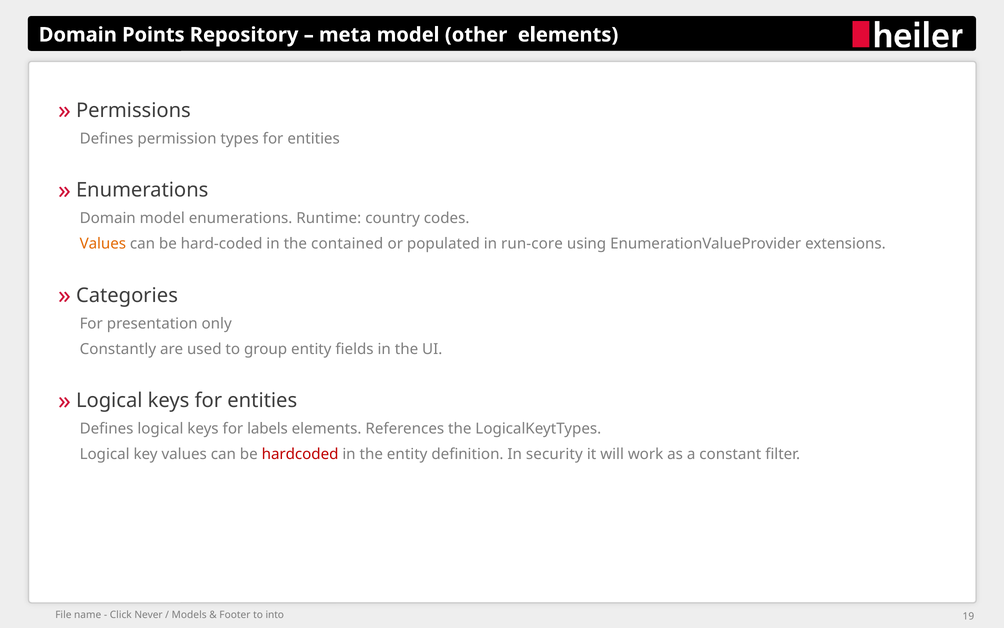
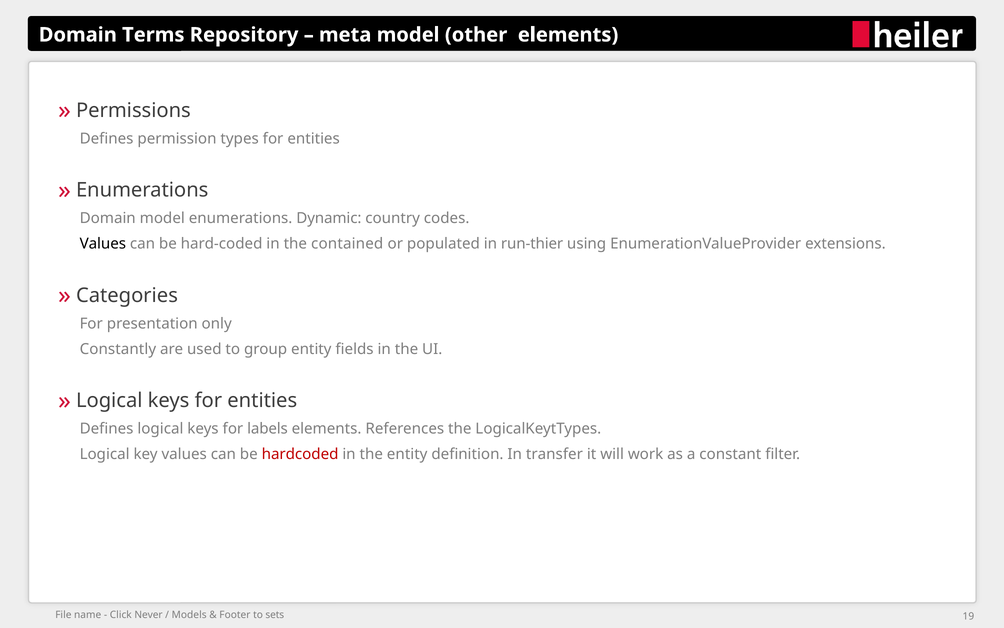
Points: Points -> Terms
Runtime: Runtime -> Dynamic
Values at (103, 244) colour: orange -> black
run-core: run-core -> run-thier
security: security -> transfer
into: into -> sets
